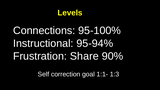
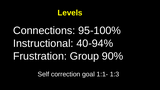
95-94%: 95-94% -> 40-94%
Share: Share -> Group
